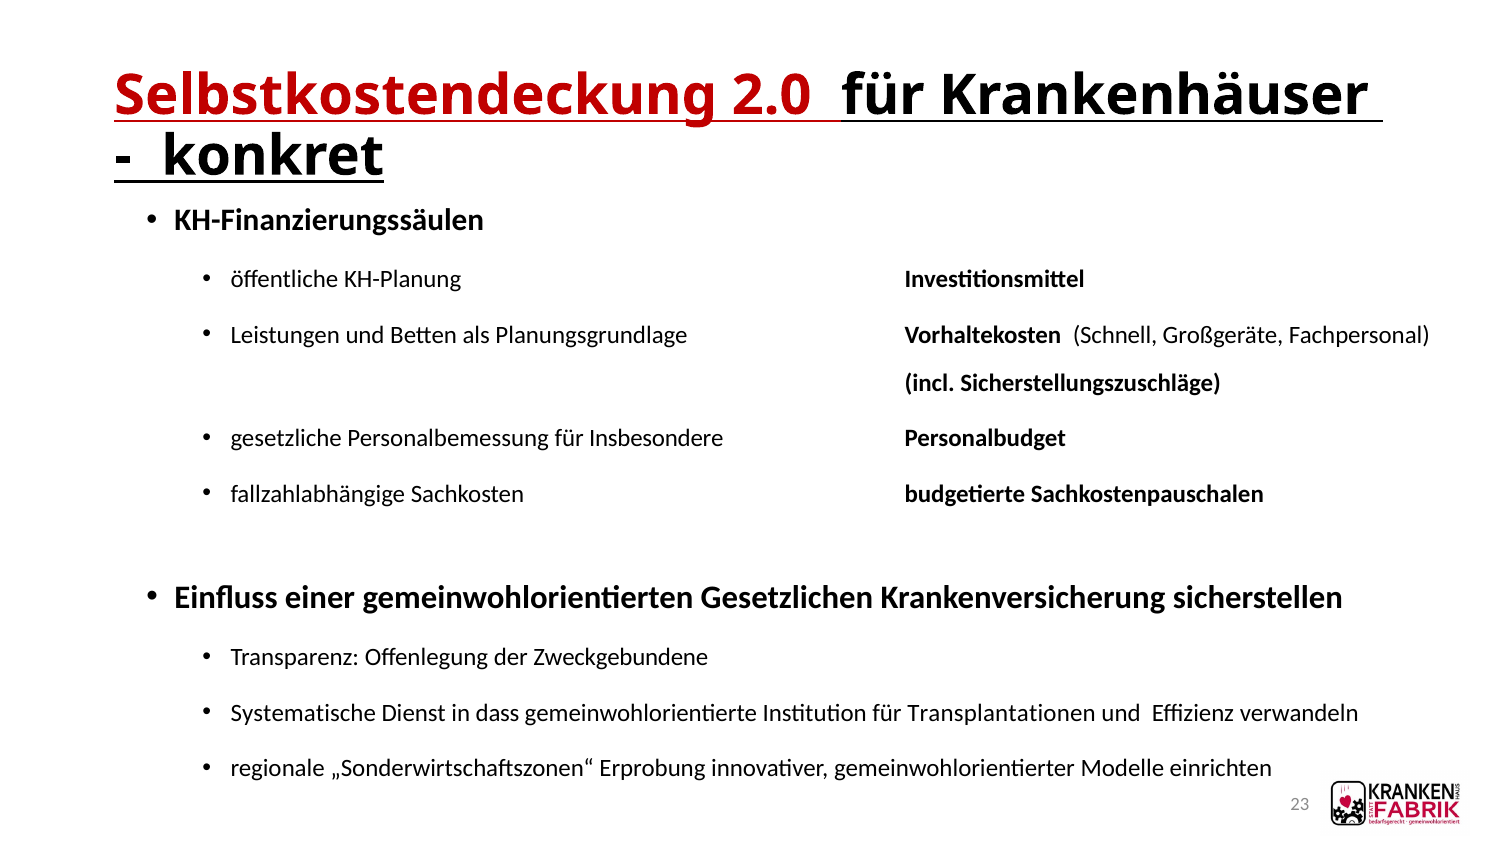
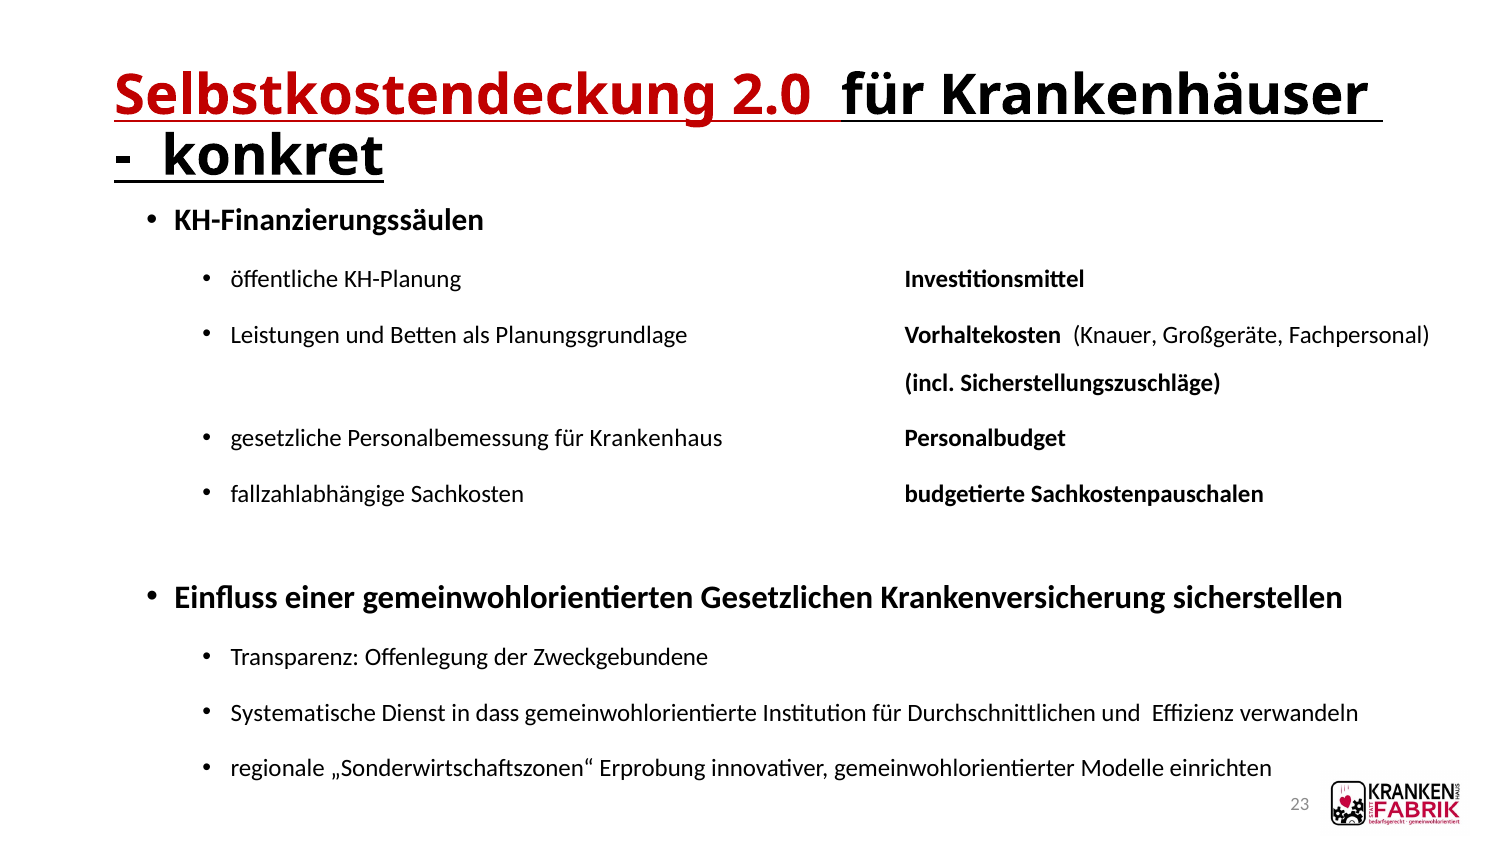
Schnell: Schnell -> Knauer
Insbesondere: Insbesondere -> Krankenhaus
Transplantationen: Transplantationen -> Durchschnittlichen
